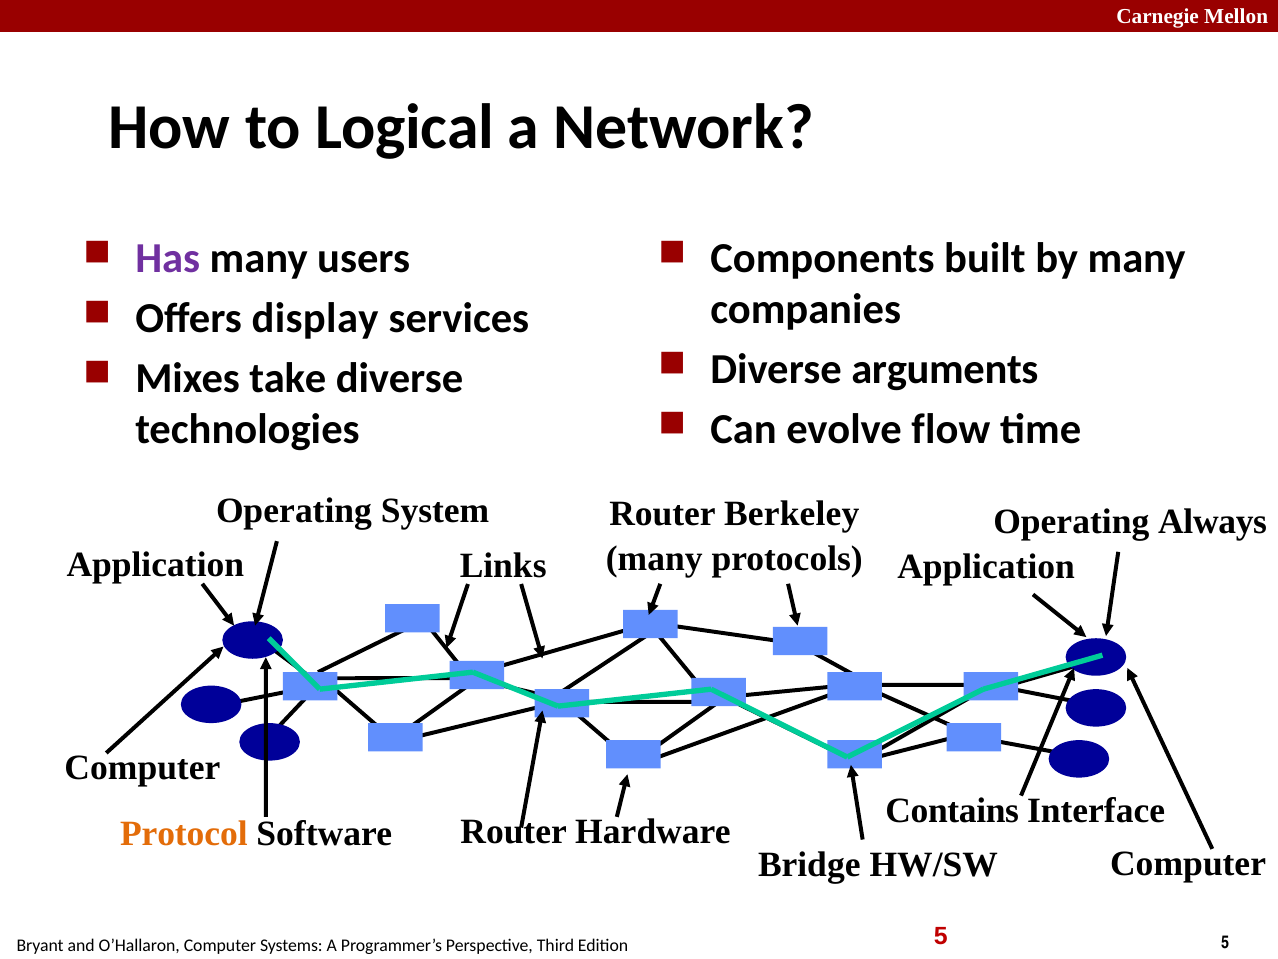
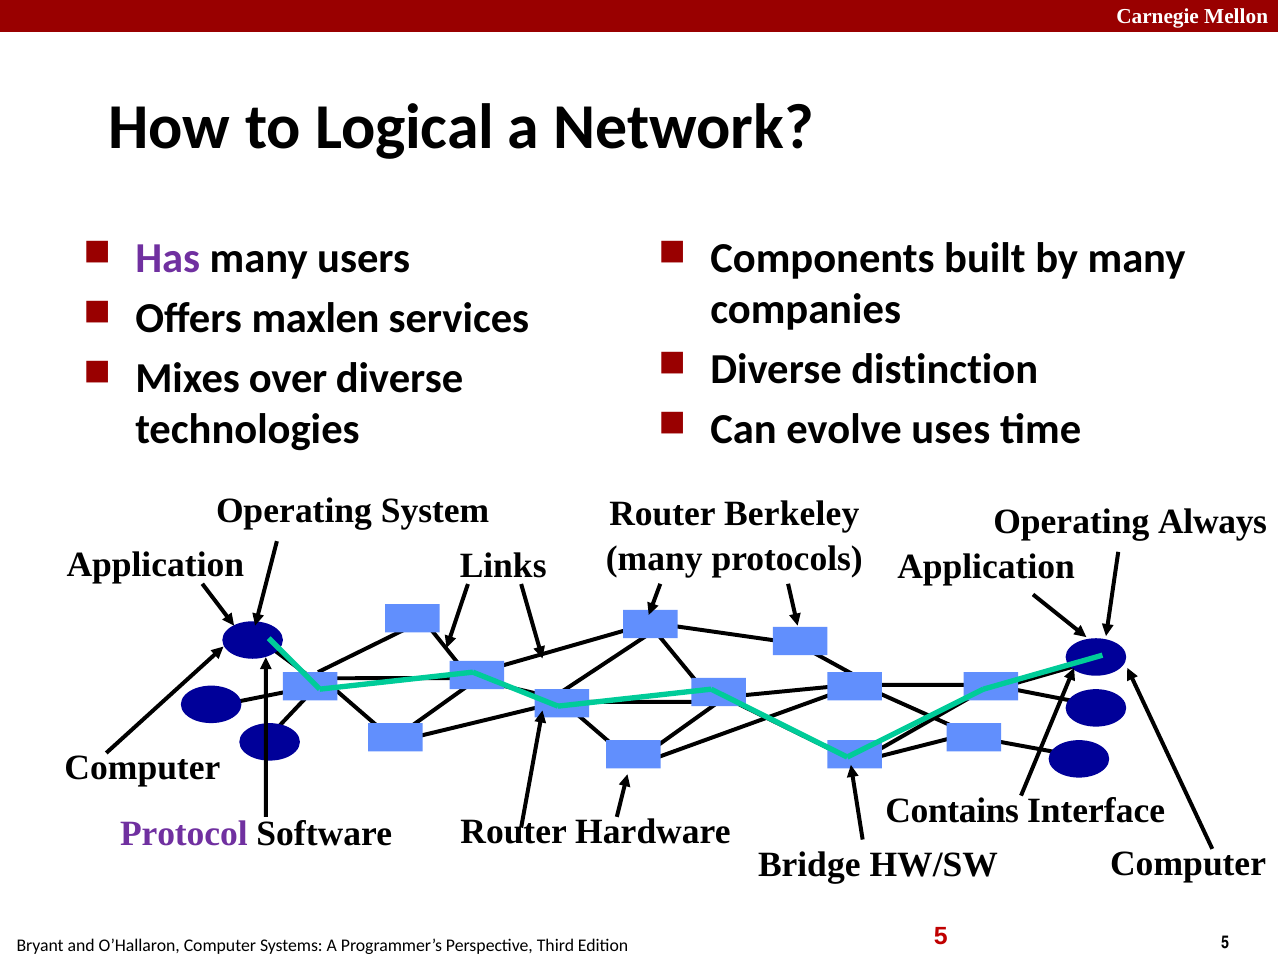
display: display -> maxlen
arguments: arguments -> distinction
take: take -> over
flow: flow -> uses
Protocol colour: orange -> purple
